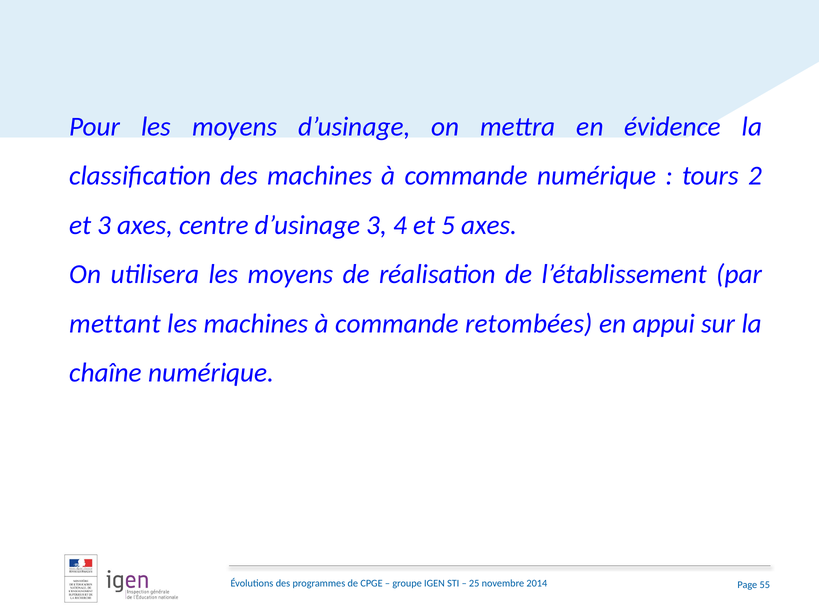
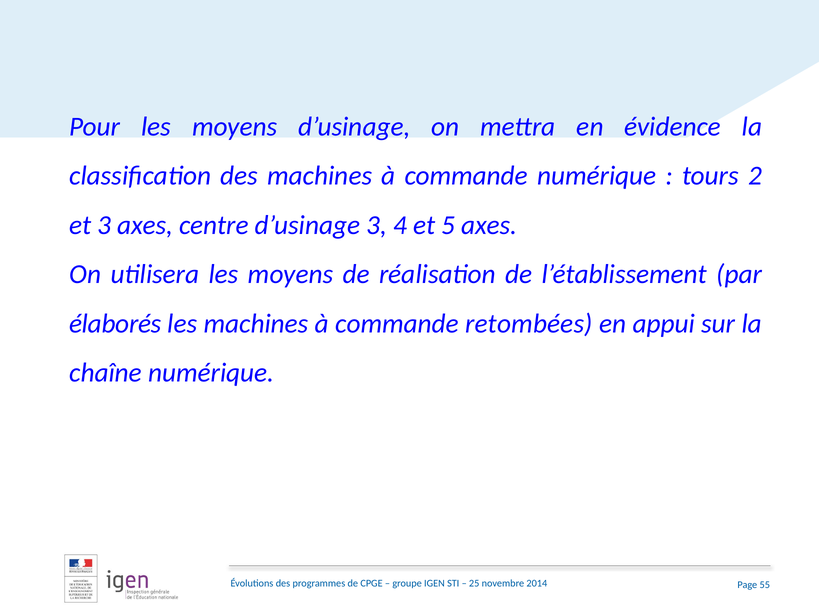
mettant: mettant -> élaborés
